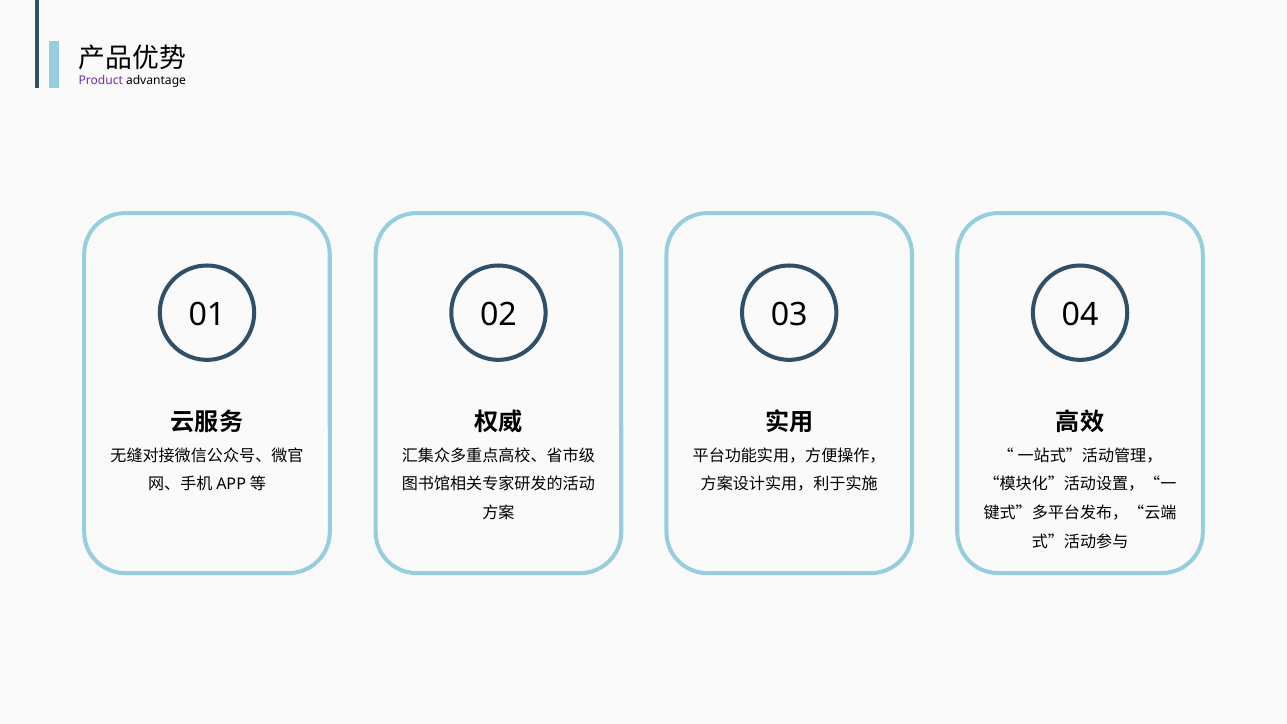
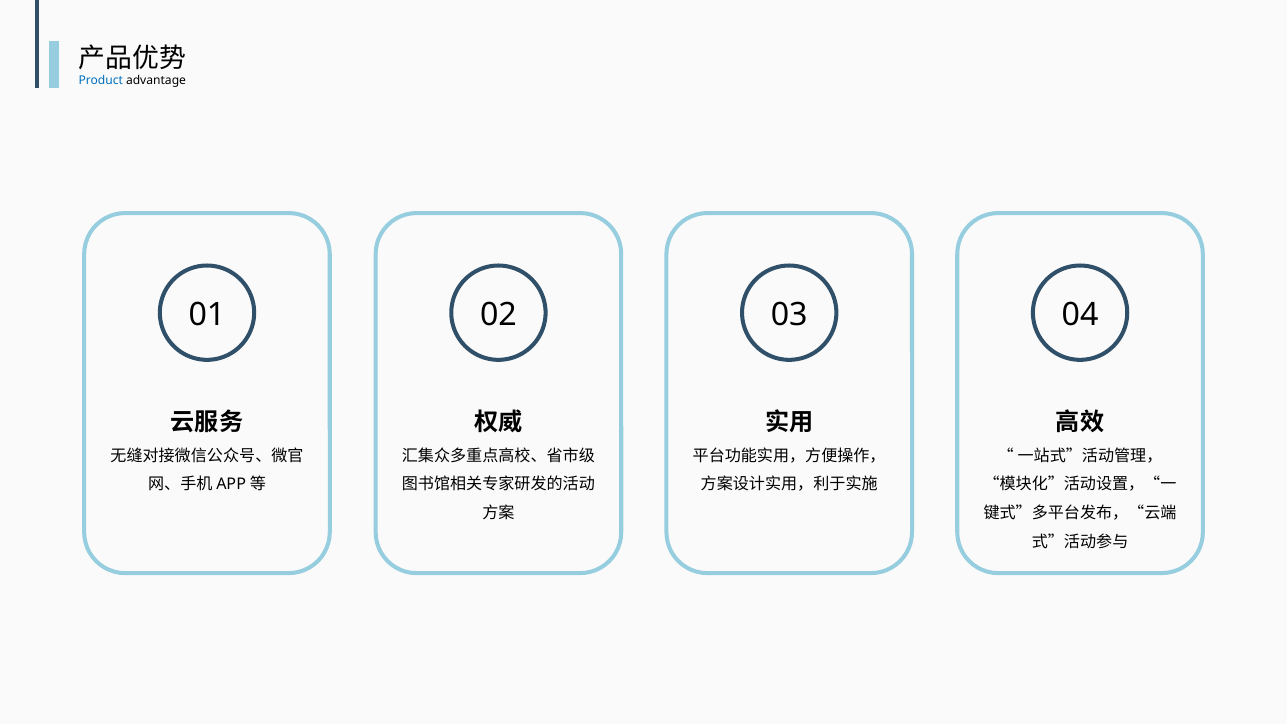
Product colour: purple -> blue
